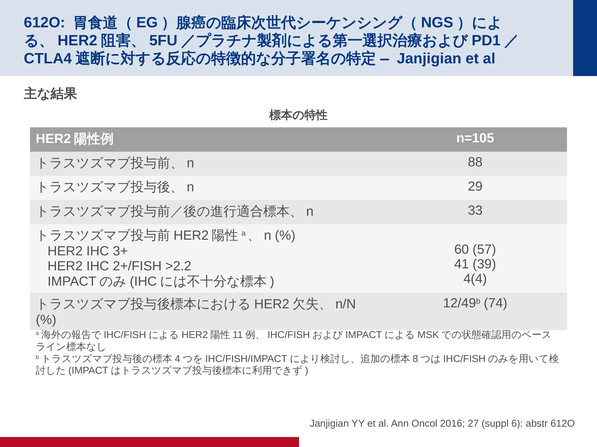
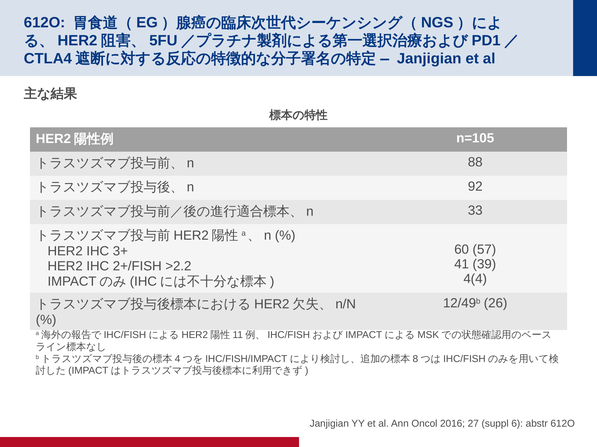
29: 29 -> 92
74: 74 -> 26
